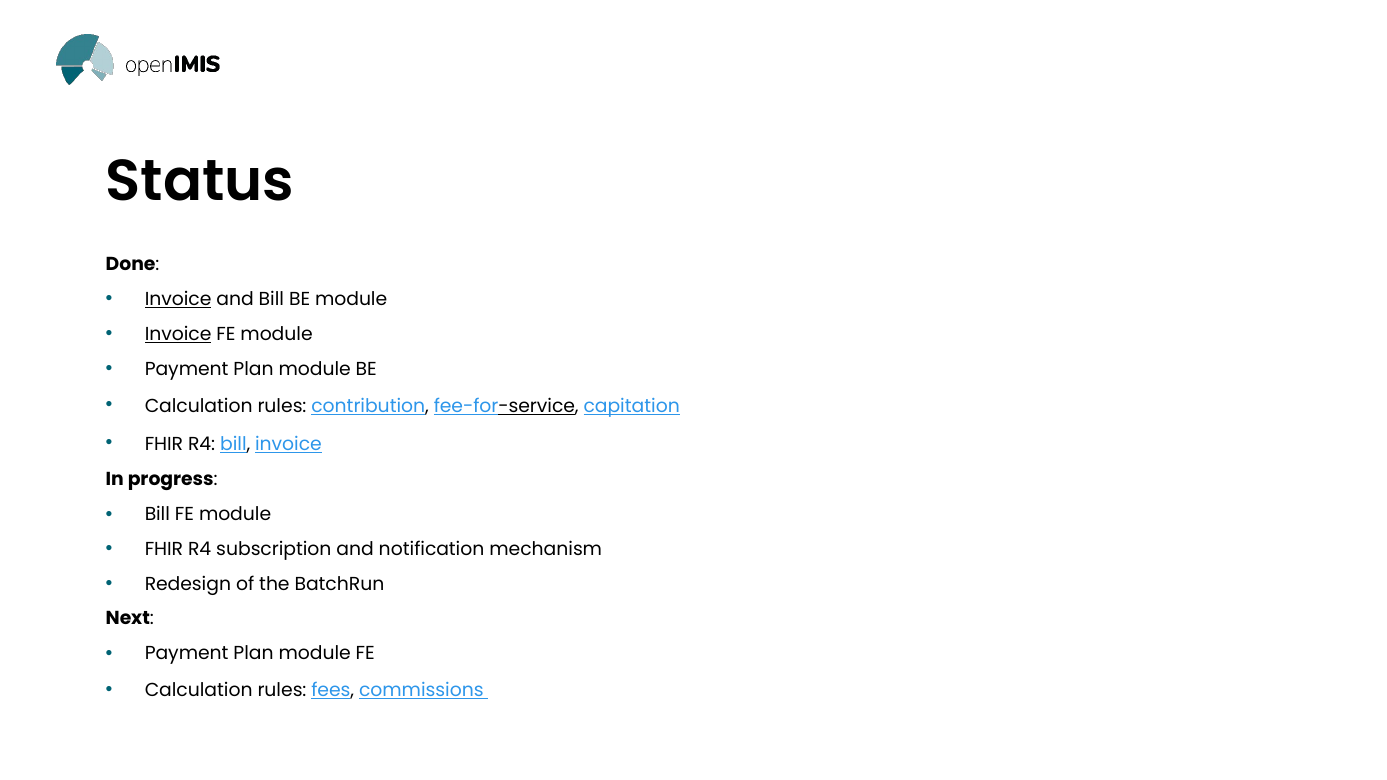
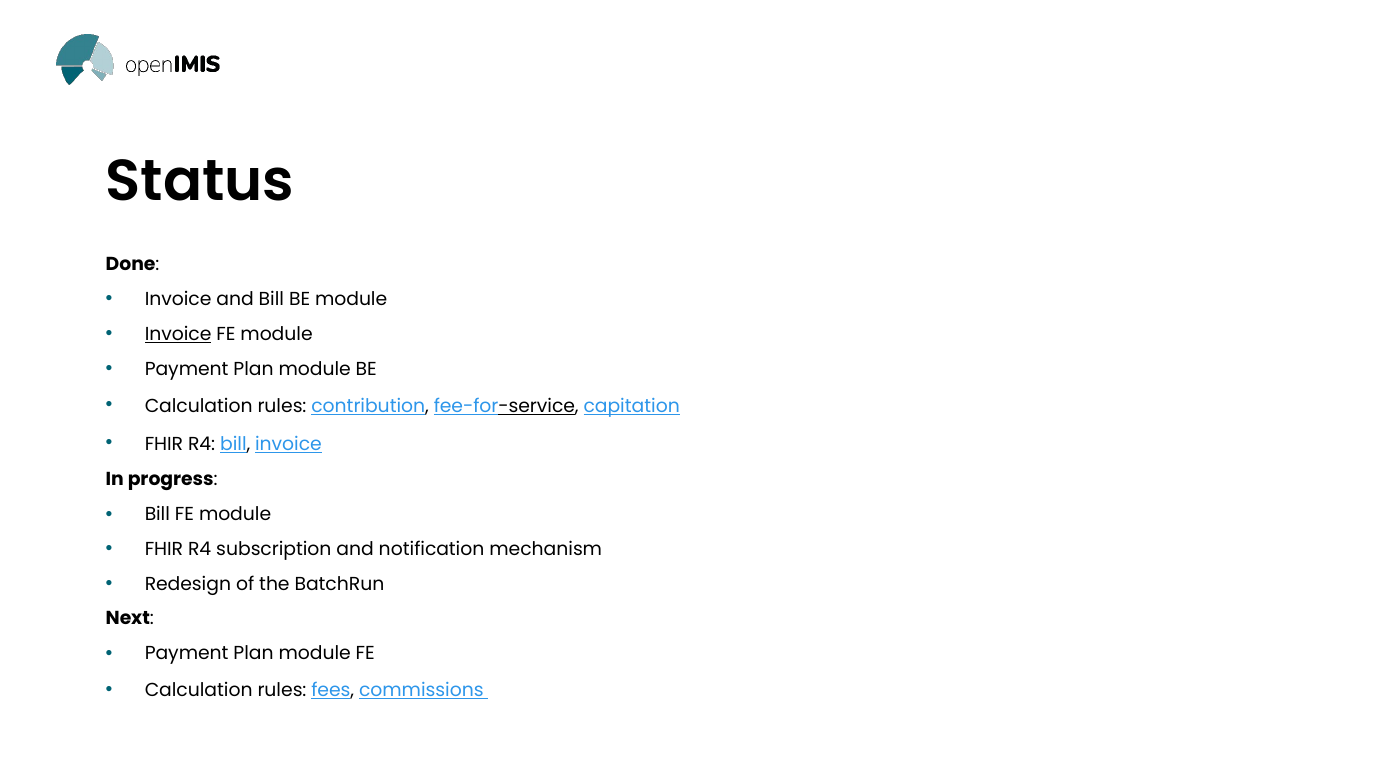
Invoice at (178, 299) underline: present -> none
